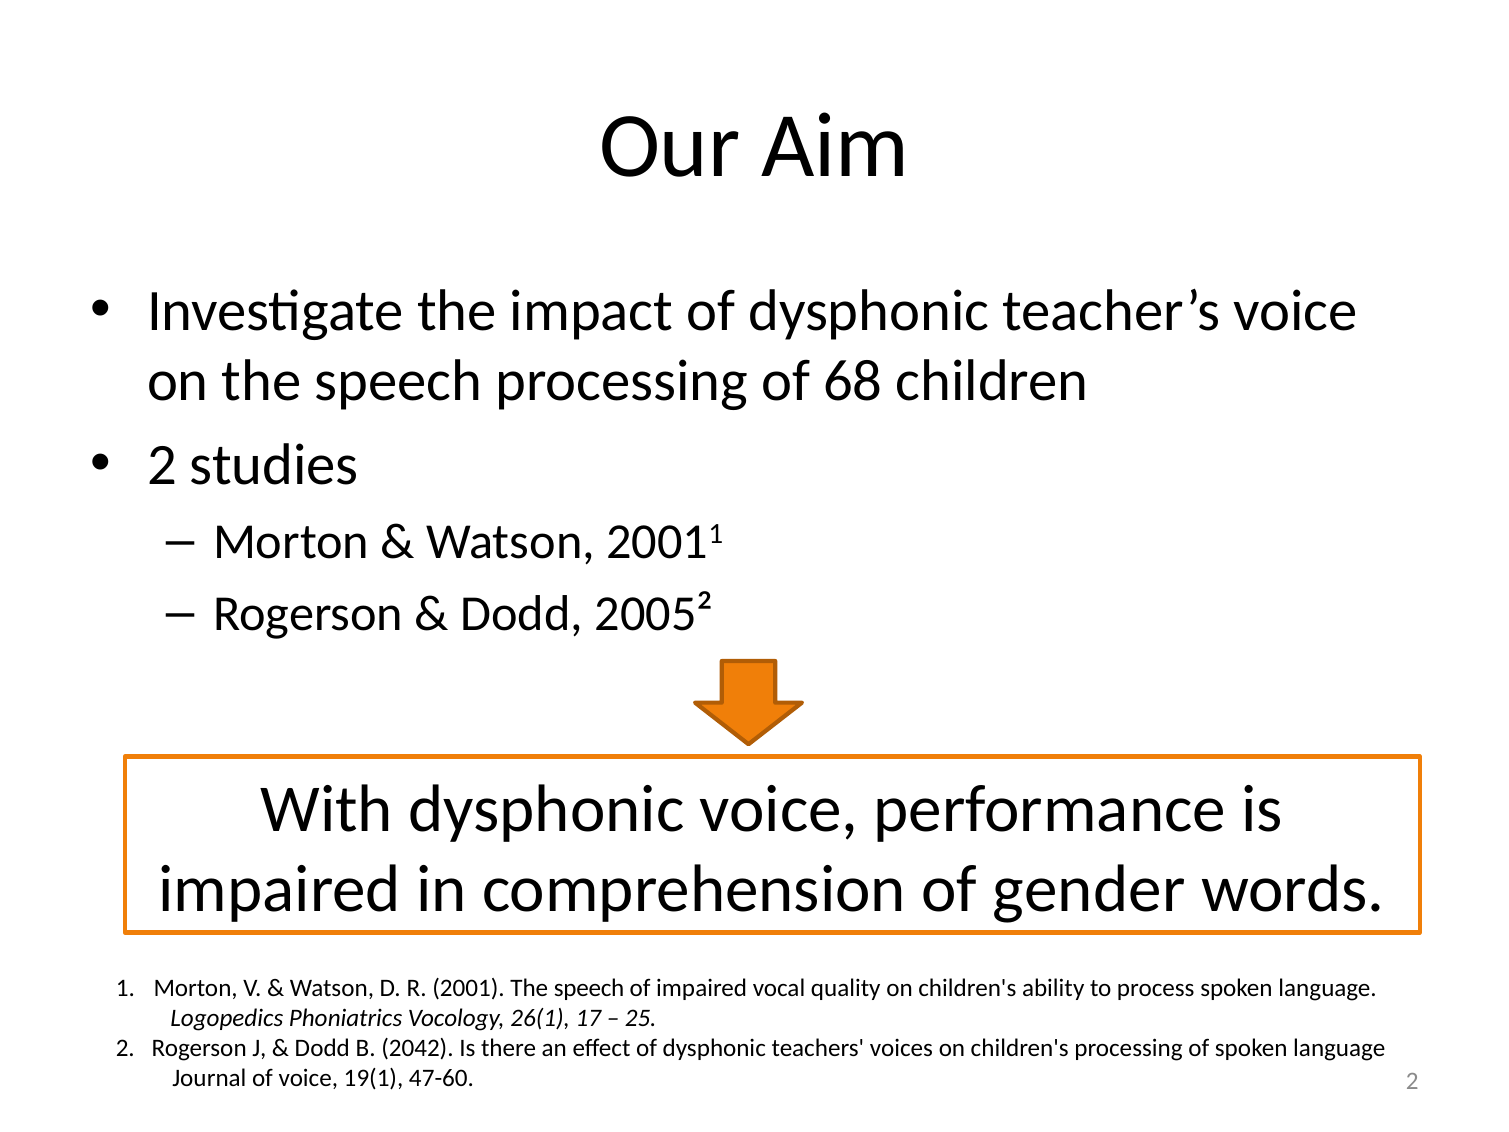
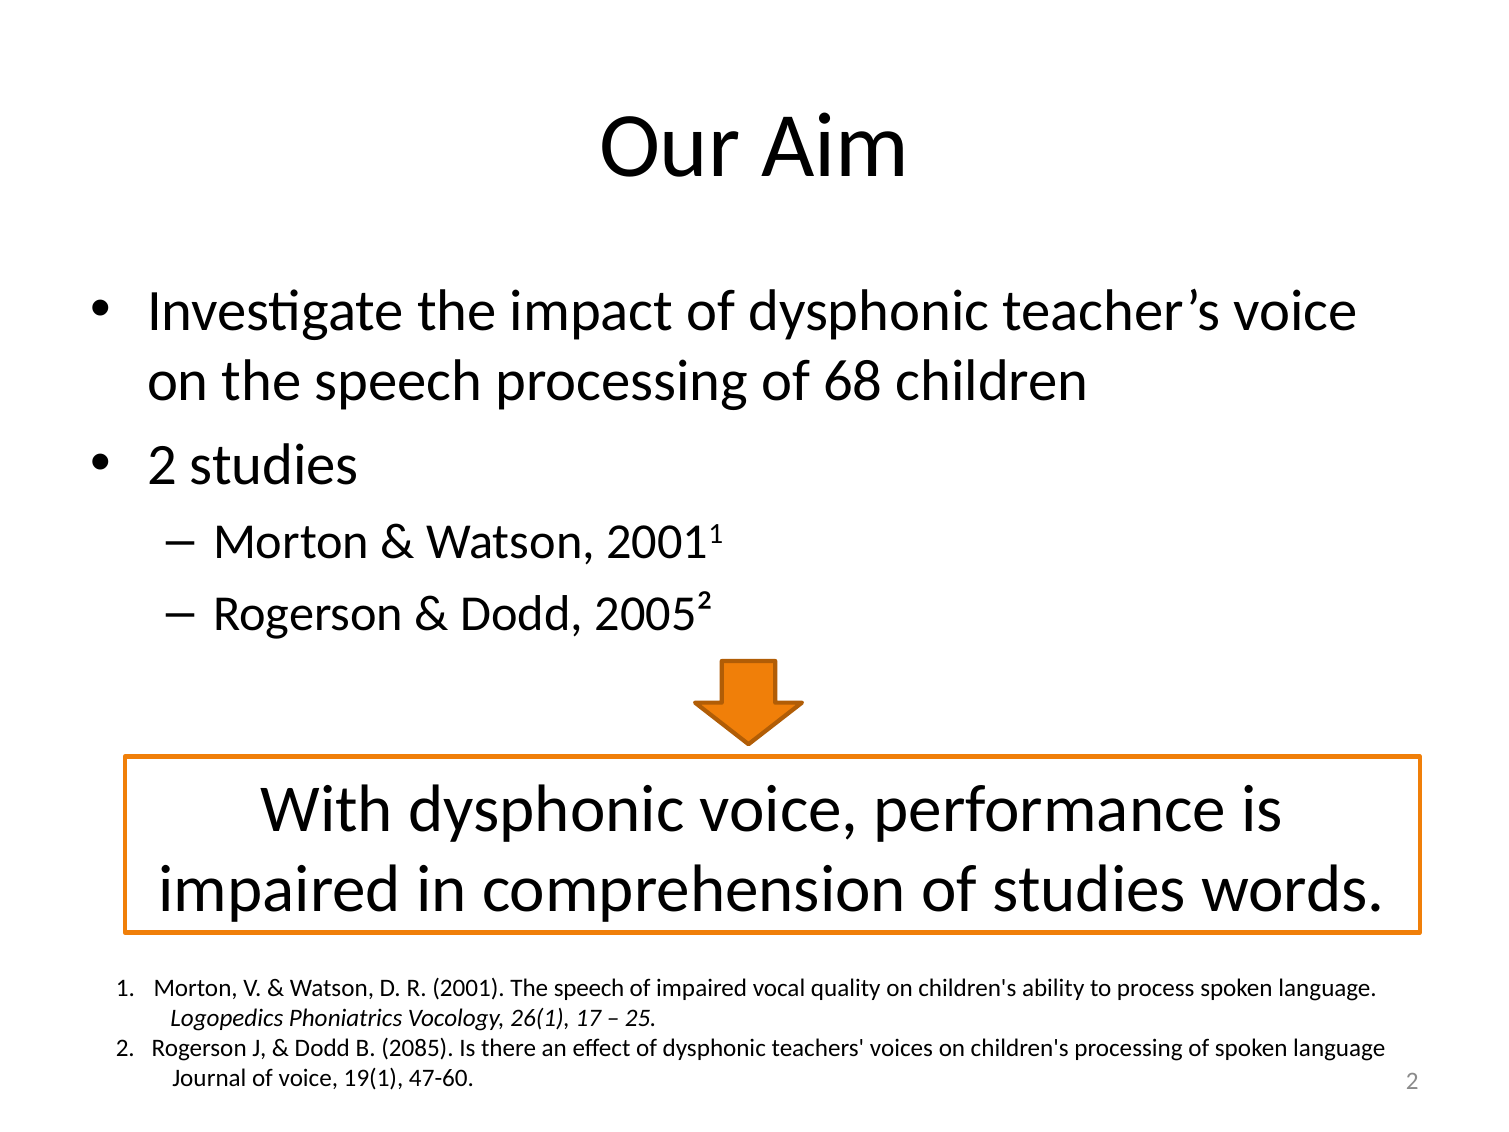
of gender: gender -> studies
2042: 2042 -> 2085
